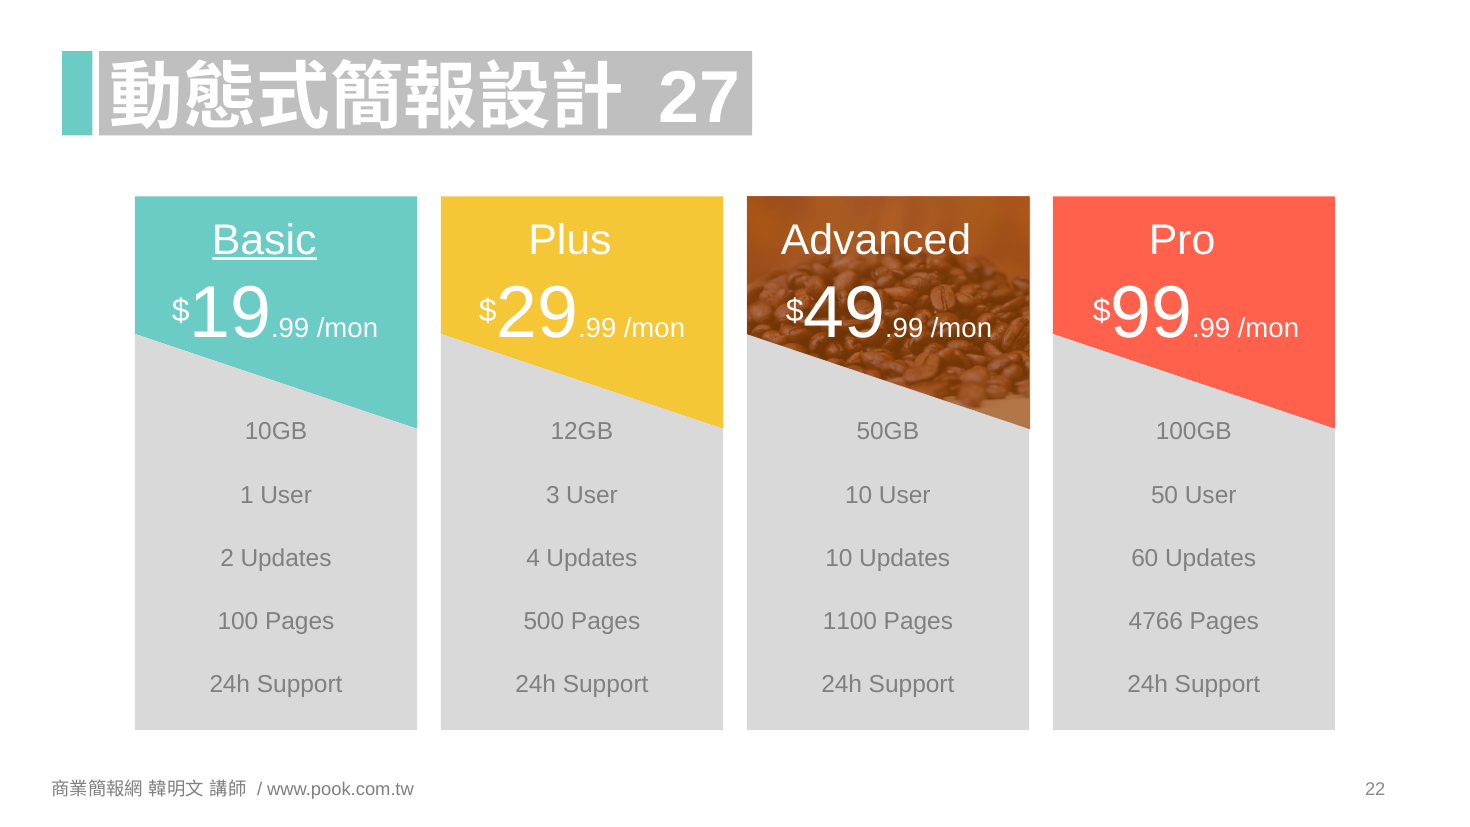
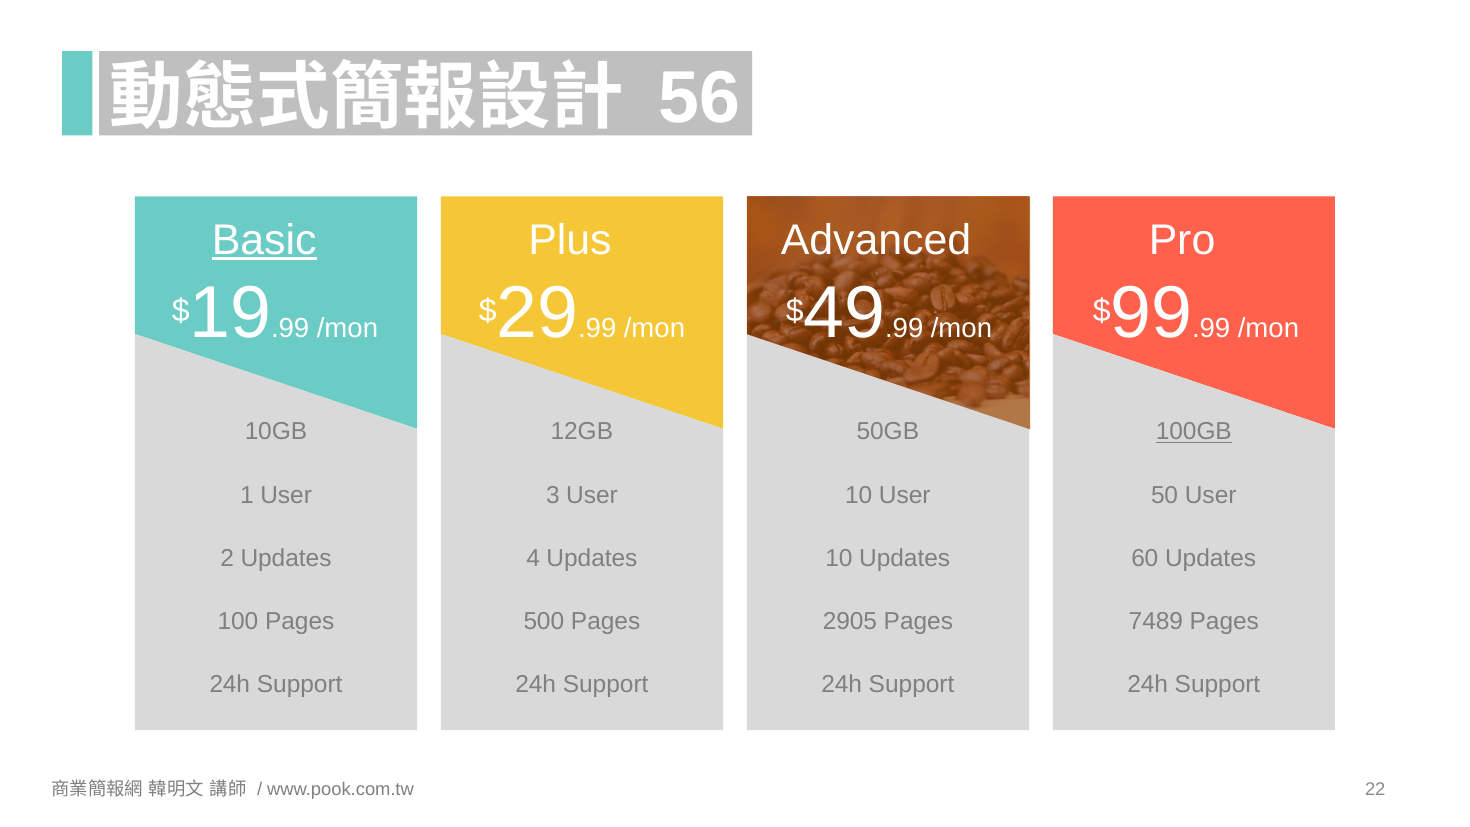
27: 27 -> 56
100GB underline: none -> present
1100: 1100 -> 2905
4766: 4766 -> 7489
